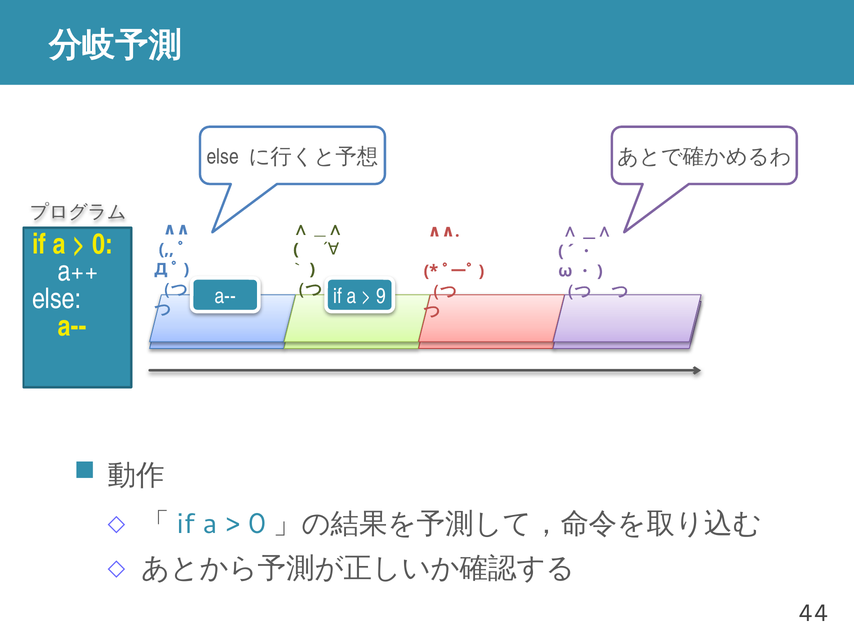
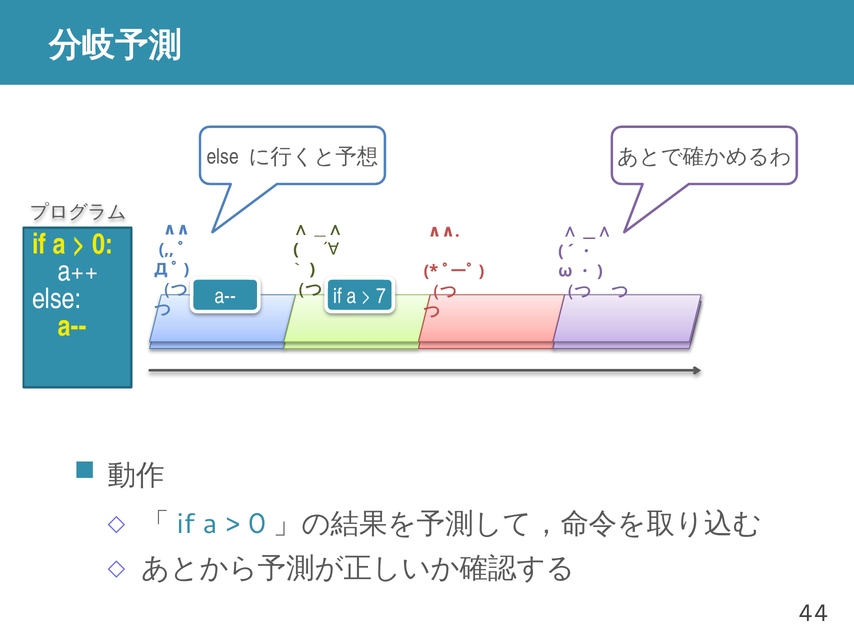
9: 9 -> 7
